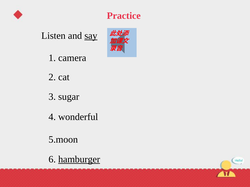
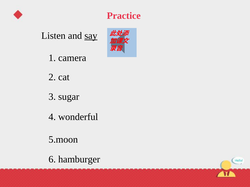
hamburger underline: present -> none
